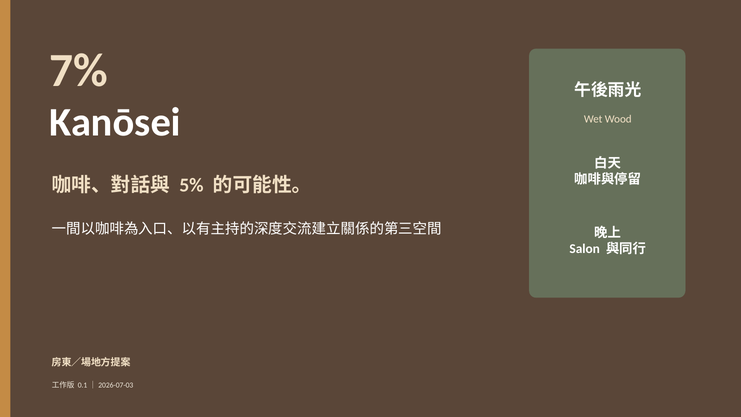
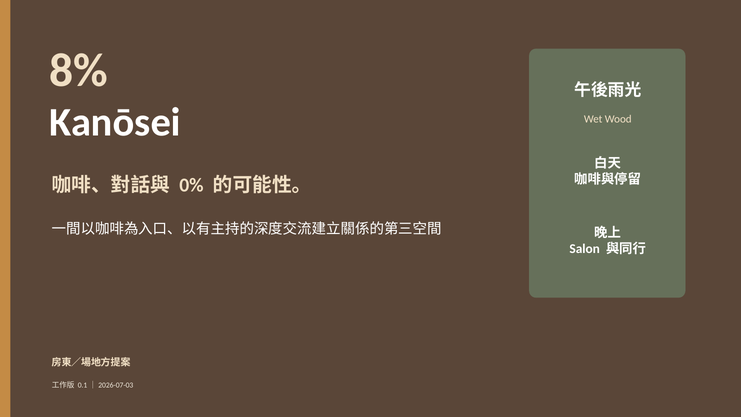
7%: 7% -> 8%
5%: 5% -> 0%
